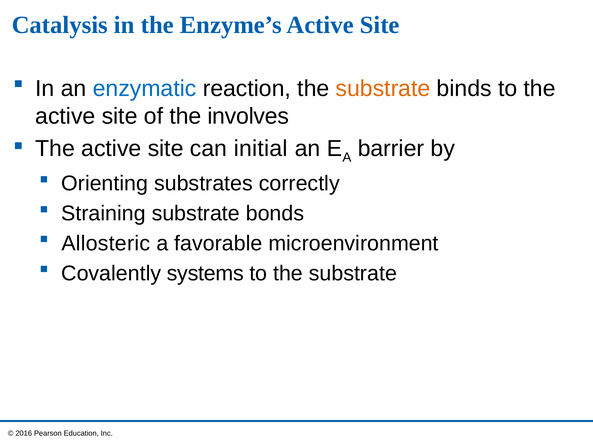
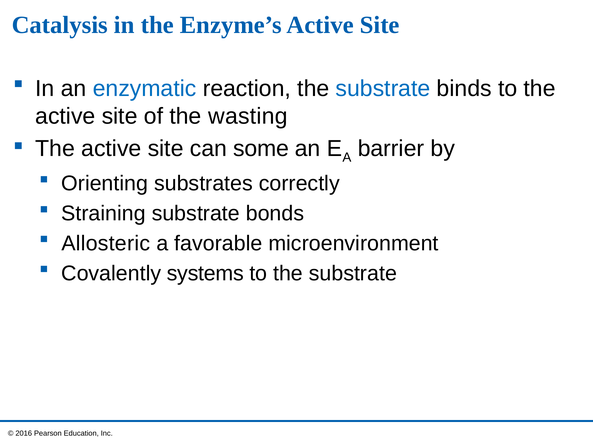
substrate at (383, 88) colour: orange -> blue
involves: involves -> wasting
initial: initial -> some
